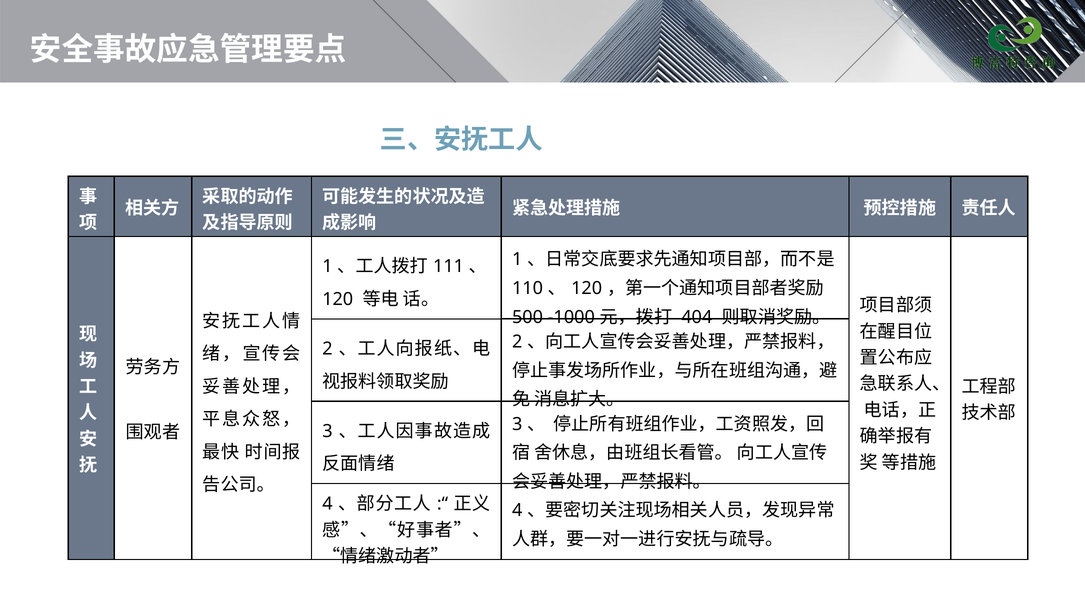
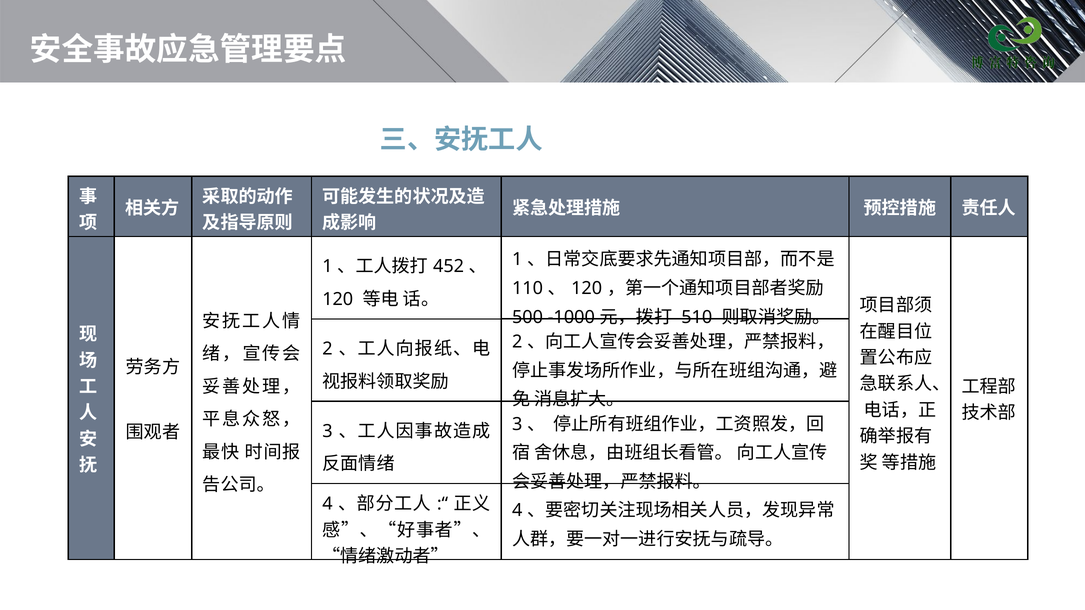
111: 111 -> 452
404: 404 -> 510
